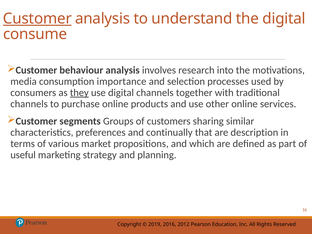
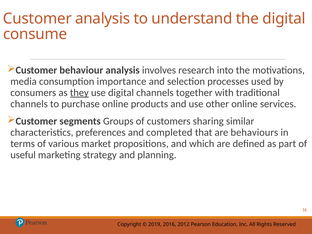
Customer at (37, 19) underline: present -> none
continually: continually -> completed
description: description -> behaviours
